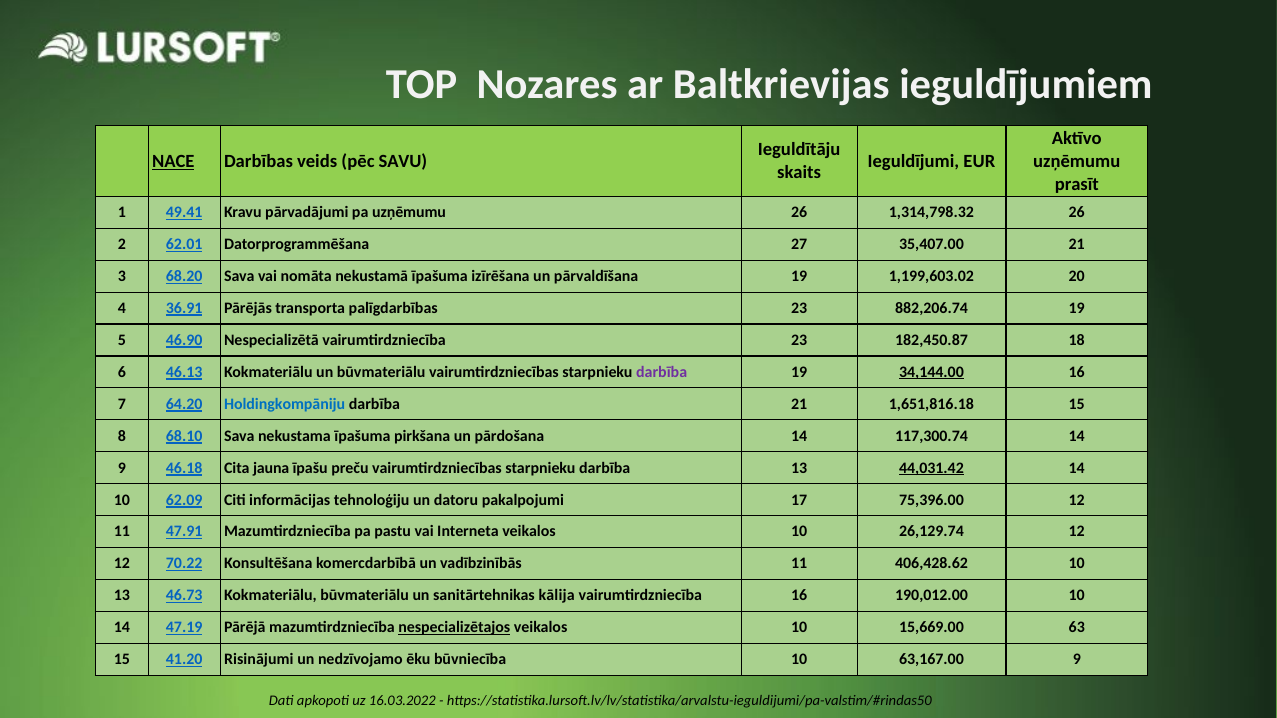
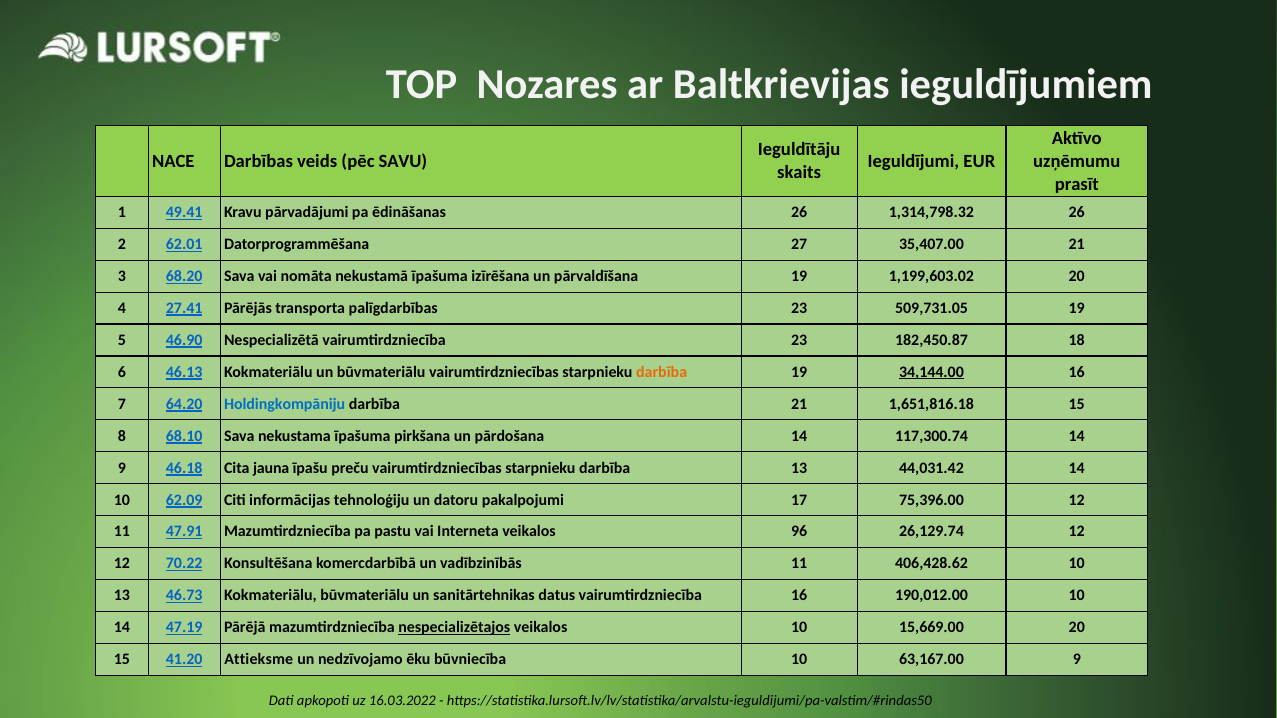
NACE underline: present -> none
pa uzņēmumu: uzņēmumu -> ēdināšanas
36.91: 36.91 -> 27.41
882,206.74: 882,206.74 -> 509,731.05
darbība at (662, 372) colour: purple -> orange
44,031.42 underline: present -> none
Interneta veikalos 10: 10 -> 96
kālija: kālija -> datus
15,669.00 63: 63 -> 20
Risinājumi: Risinājumi -> Attieksme
